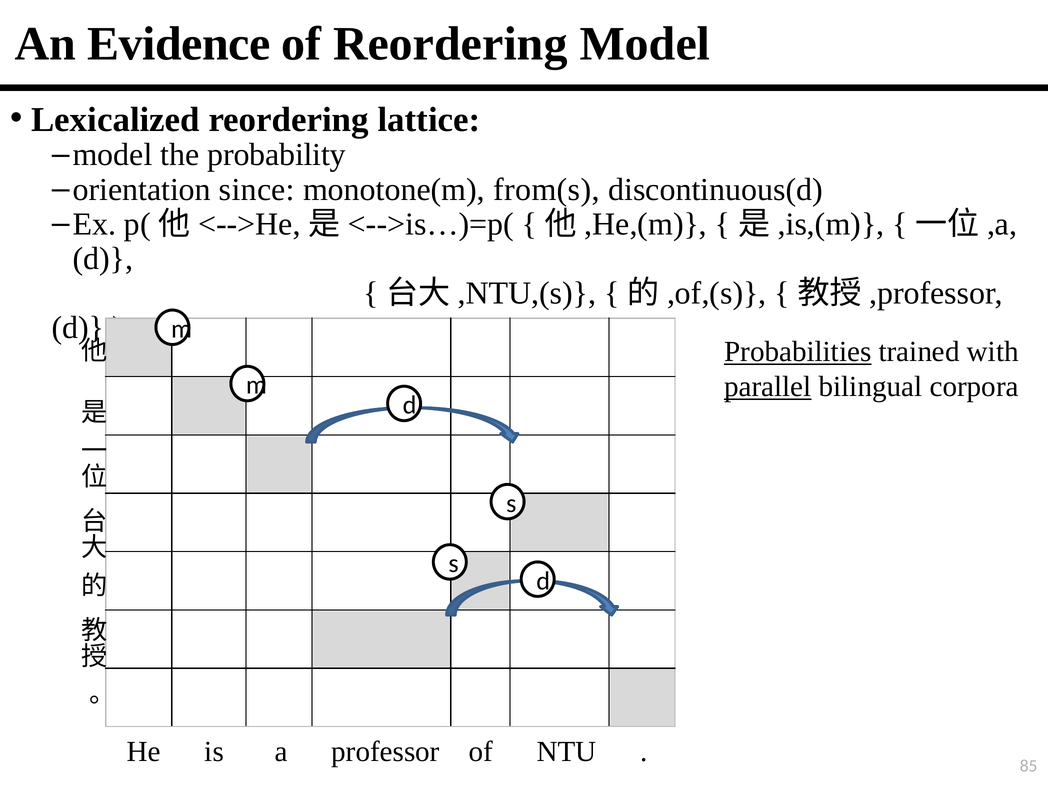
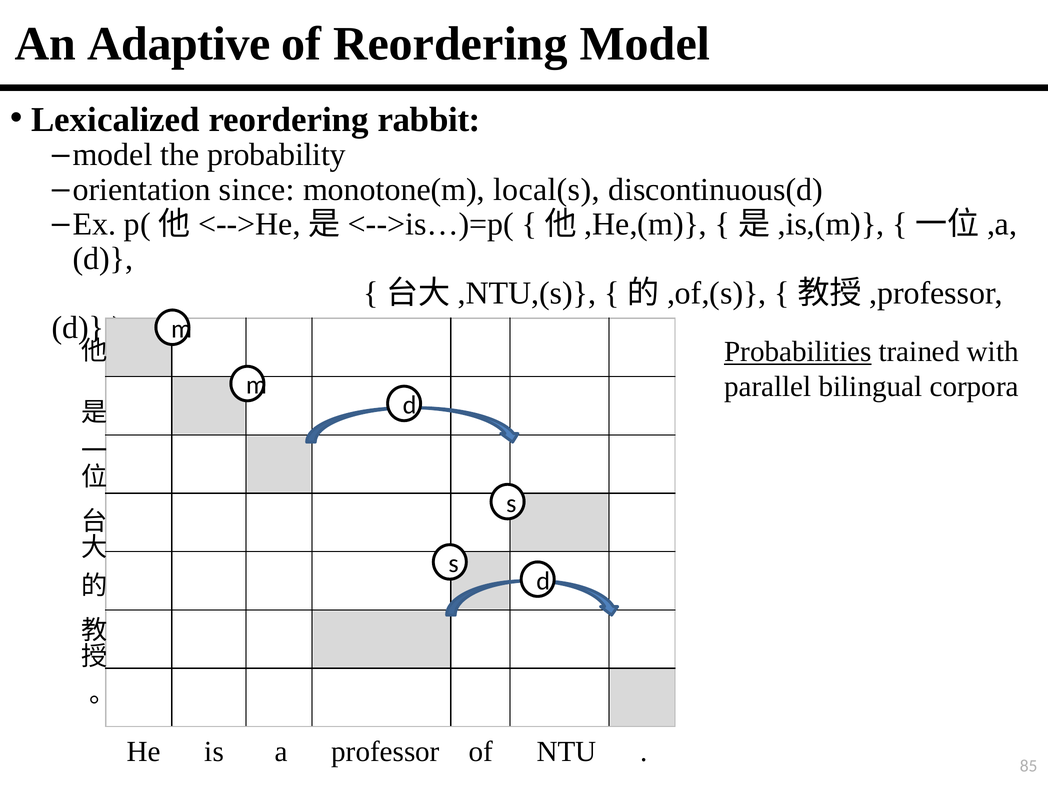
Evidence: Evidence -> Adaptive
lattice: lattice -> rabbit
from(s: from(s -> local(s
parallel underline: present -> none
